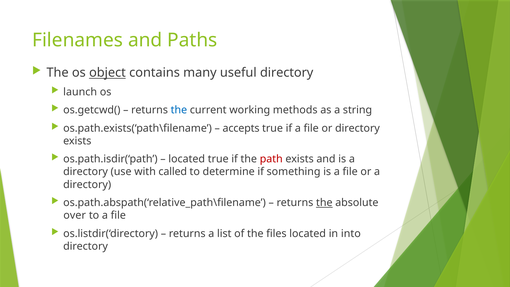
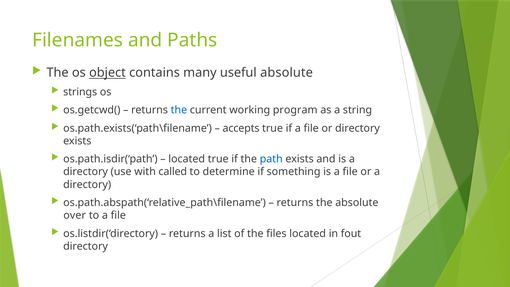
useful directory: directory -> absolute
launch: launch -> strings
methods: methods -> program
path colour: red -> blue
the at (324, 203) underline: present -> none
into: into -> fout
